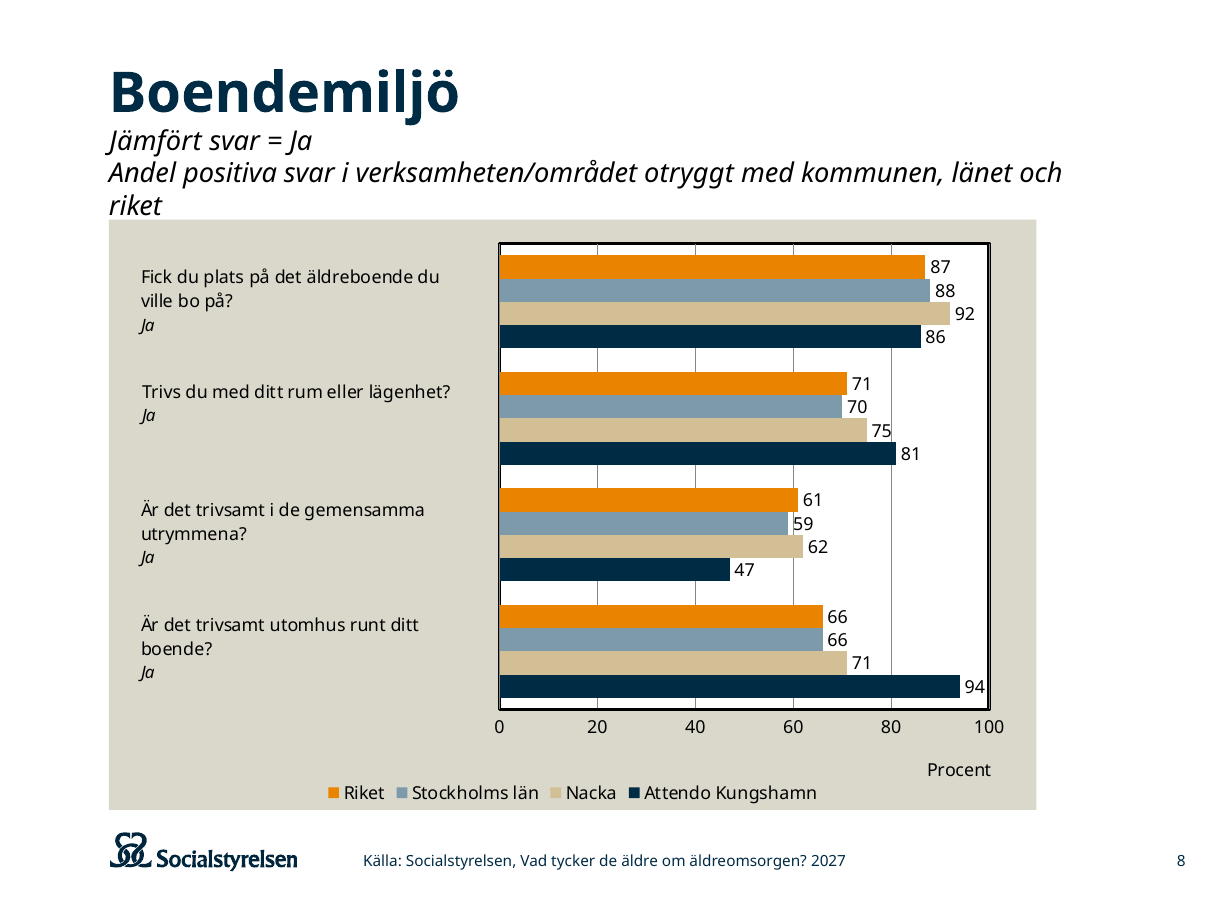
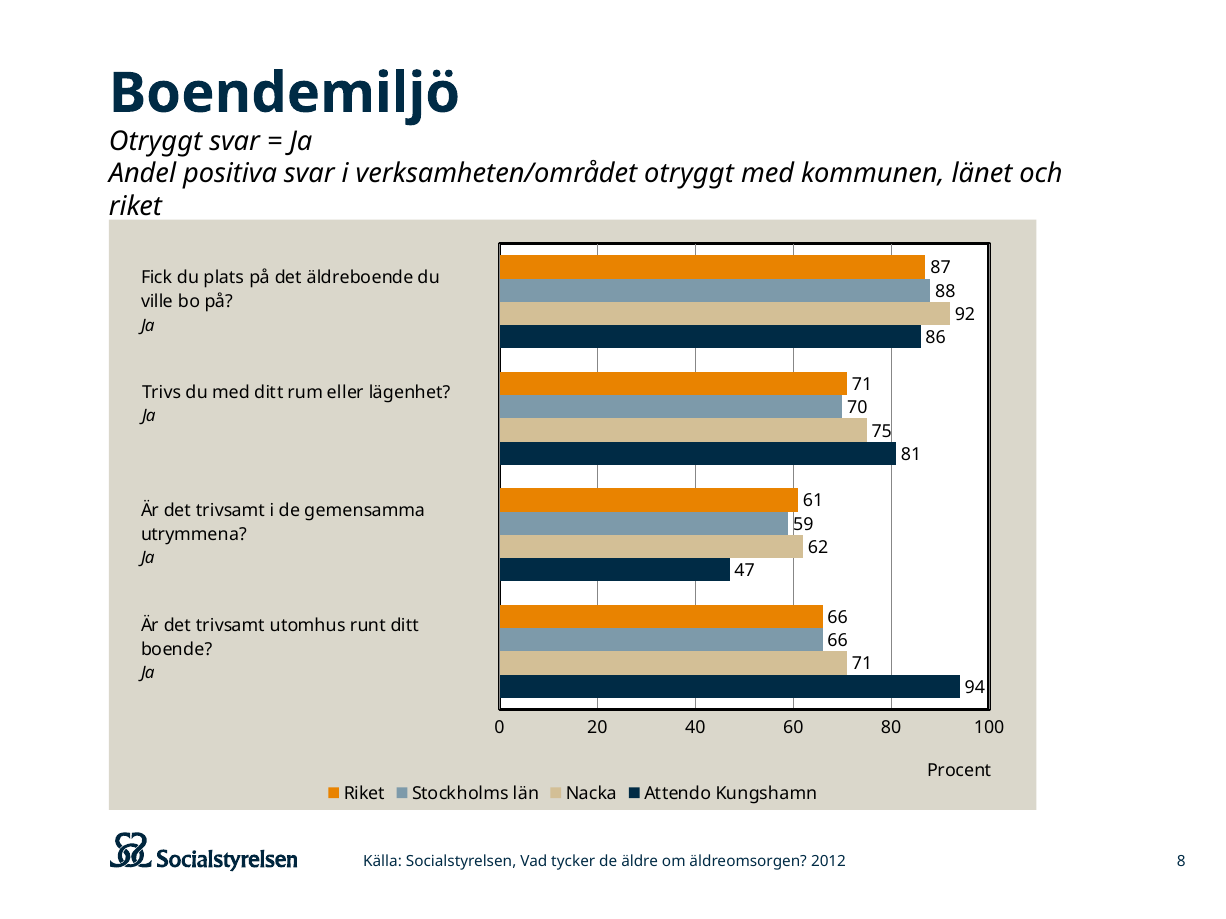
Jämfört at (155, 141): Jämfört -> Otryggt
2027: 2027 -> 2012
